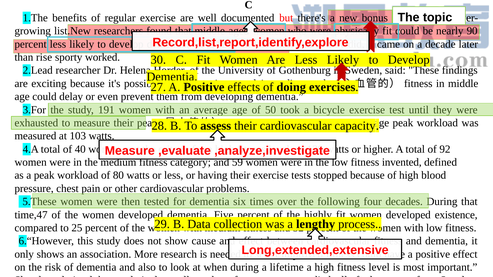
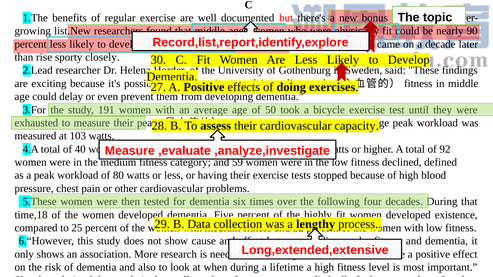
worked: worked -> closely
invented: invented -> declined
time,47: time,47 -> time,18
